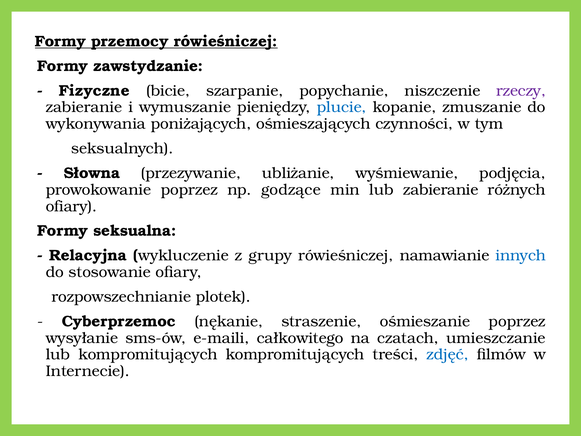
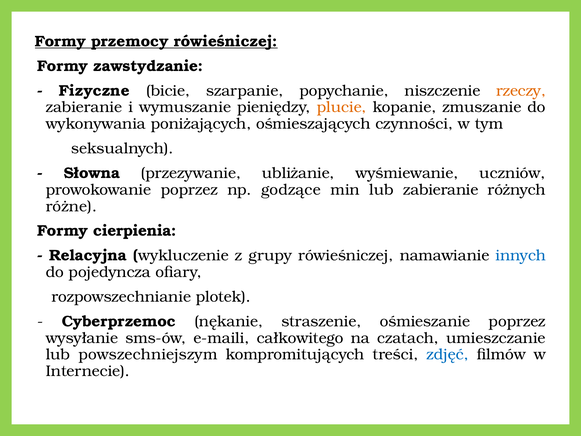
rzeczy colour: purple -> orange
plucie colour: blue -> orange
podjęcia: podjęcia -> uczniów
ofiary at (71, 206): ofiary -> różne
seksualna: seksualna -> cierpienia
stosowanie: stosowanie -> pojedyncza
lub kompromitujących: kompromitujących -> powszechniejszym
